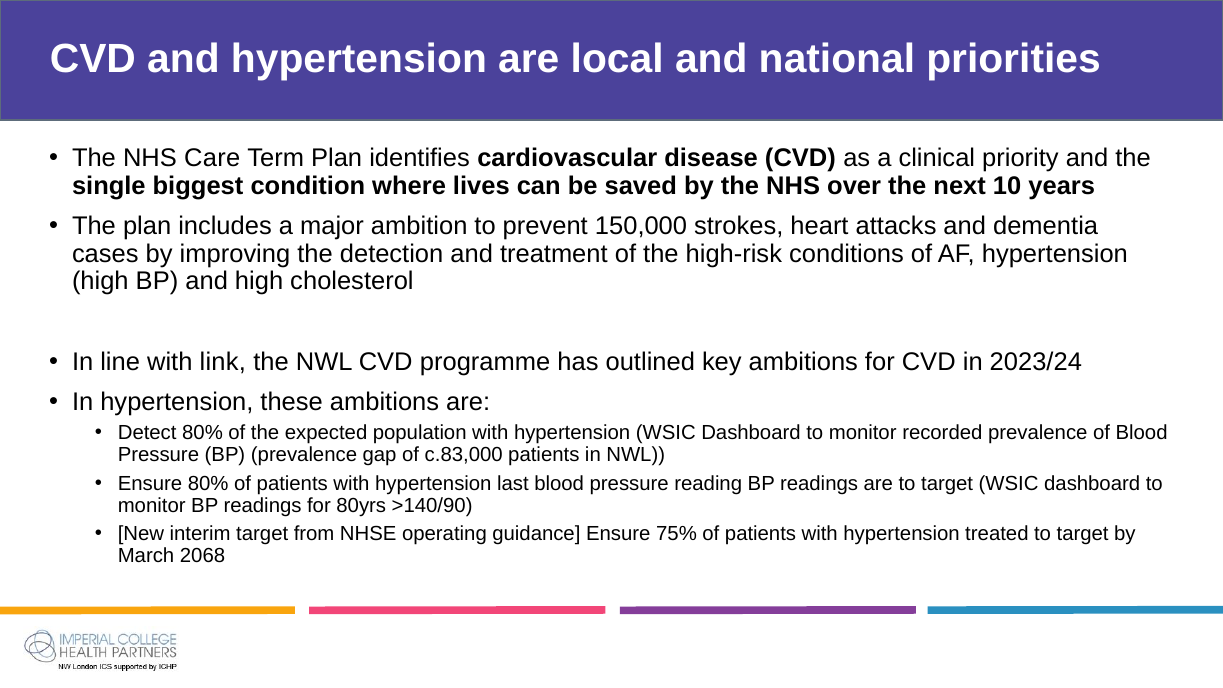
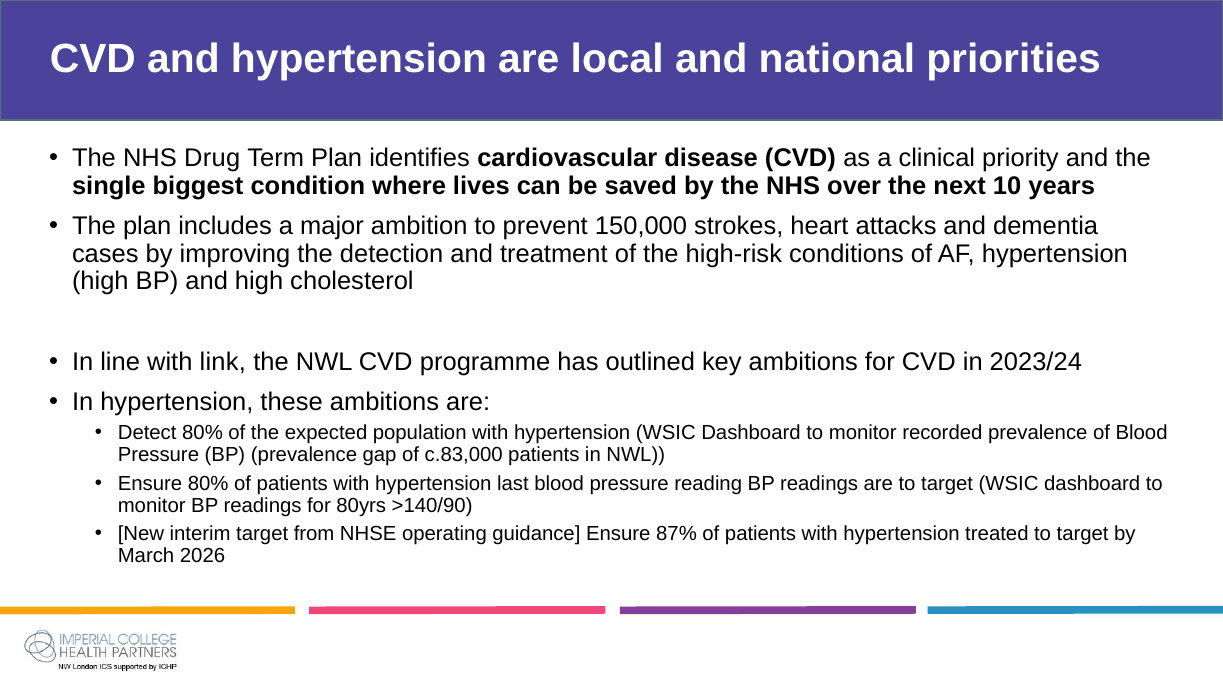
Care: Care -> Drug
75%: 75% -> 87%
2068: 2068 -> 2026
